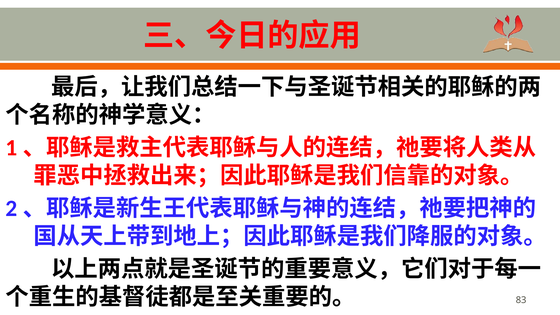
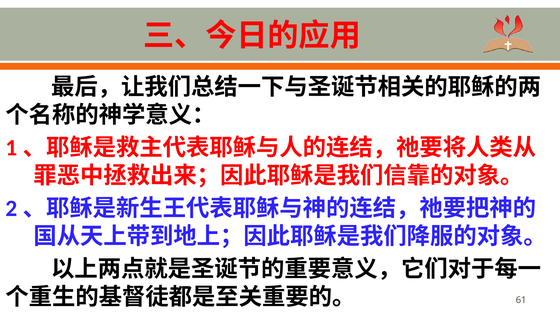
83: 83 -> 61
